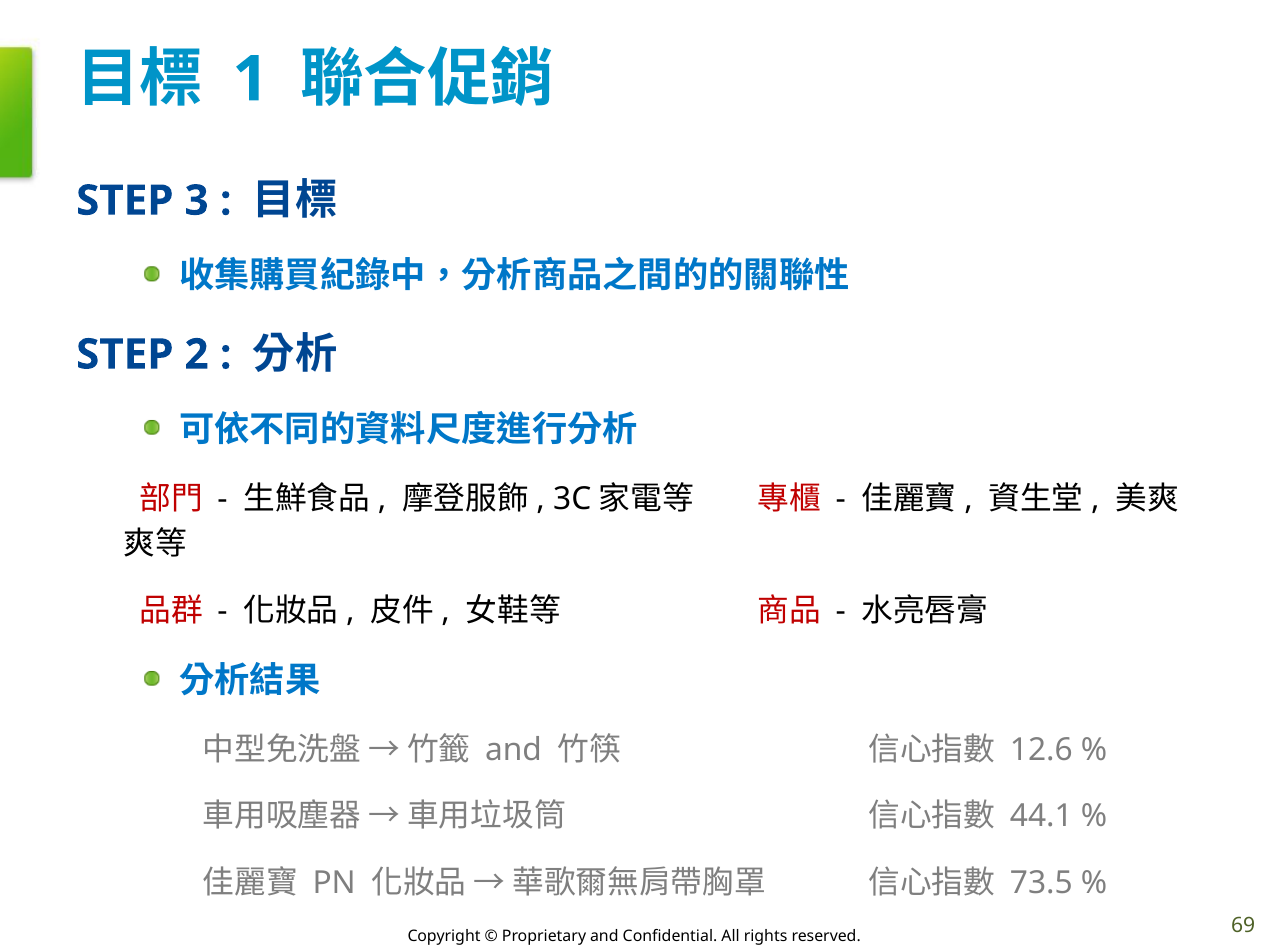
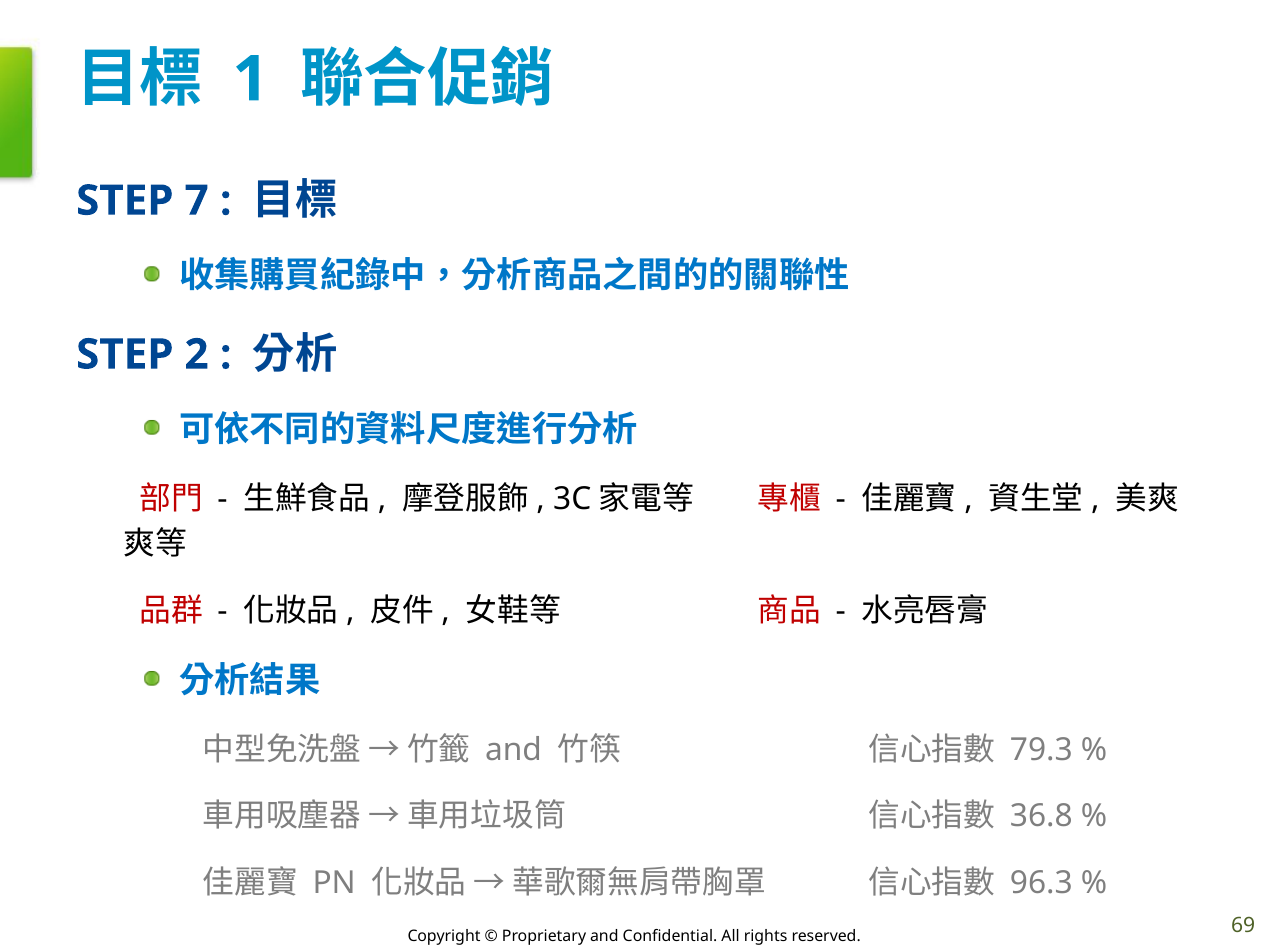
3: 3 -> 7
12.6: 12.6 -> 79.3
44.1: 44.1 -> 36.8
73.5: 73.5 -> 96.3
